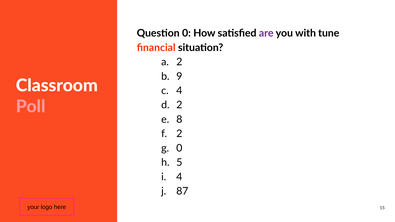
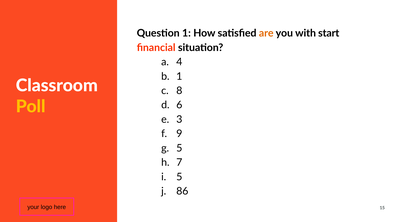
Question 0: 0 -> 1
are colour: purple -> orange
tune: tune -> start
2 at (179, 62): 2 -> 4
9 at (179, 76): 9 -> 1
4 at (179, 91): 4 -> 8
Poll colour: pink -> yellow
2 at (179, 105): 2 -> 6
8: 8 -> 3
2 at (179, 134): 2 -> 9
0 at (179, 148): 0 -> 5
5: 5 -> 7
4 at (179, 177): 4 -> 5
87: 87 -> 86
